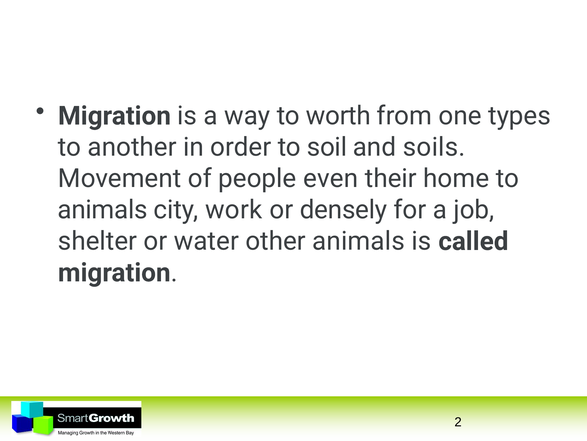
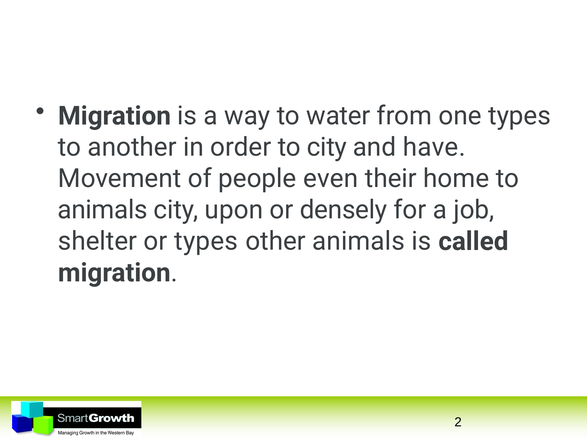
worth: worth -> water
to soil: soil -> city
soils: soils -> have
work: work -> upon
or water: water -> types
